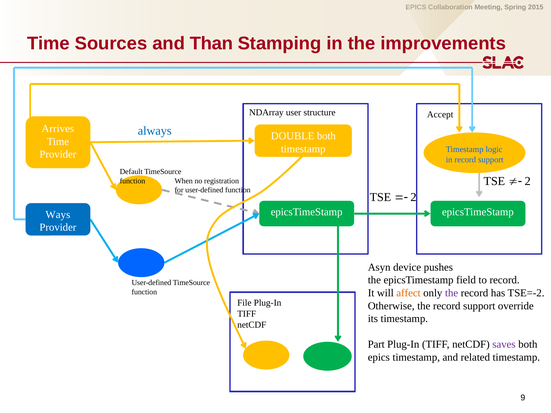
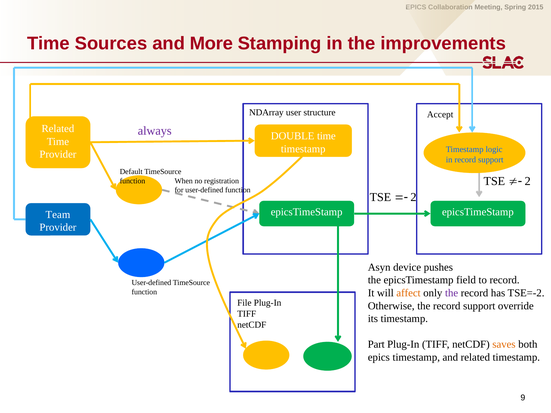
Than: Than -> More
Arrives at (58, 129): Arrives -> Related
always colour: blue -> purple
DOUBLE both: both -> time
Ways: Ways -> Team
saves colour: purple -> orange
